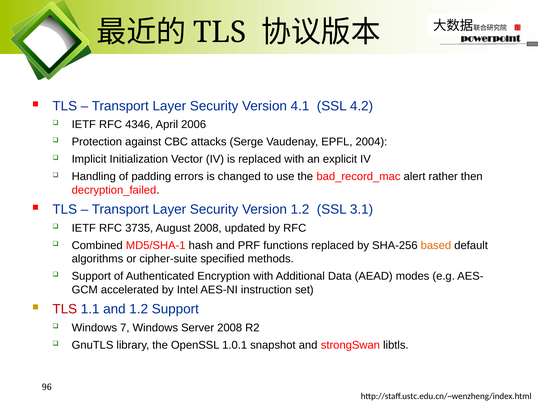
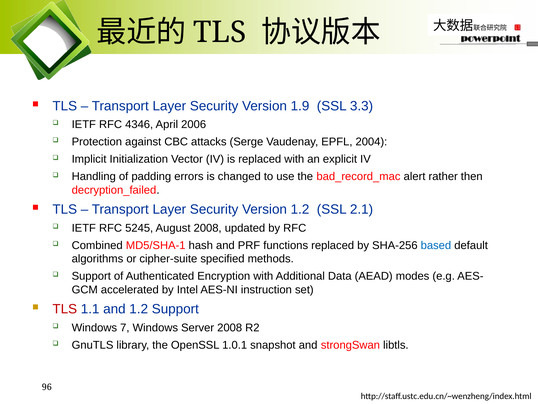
4.1: 4.1 -> 1.9
4.2: 4.2 -> 3.3
3.1: 3.1 -> 2.1
3735: 3735 -> 5245
based colour: orange -> blue
